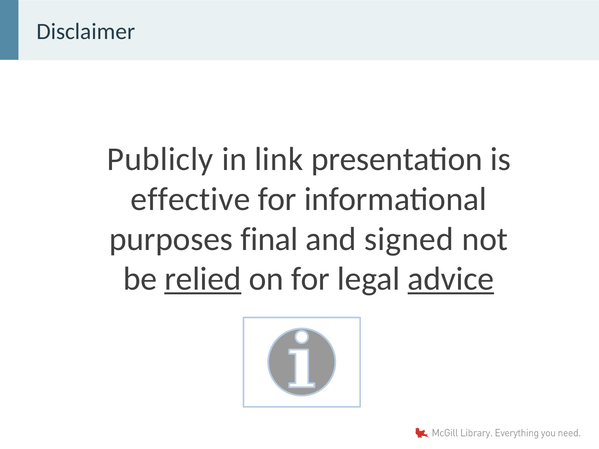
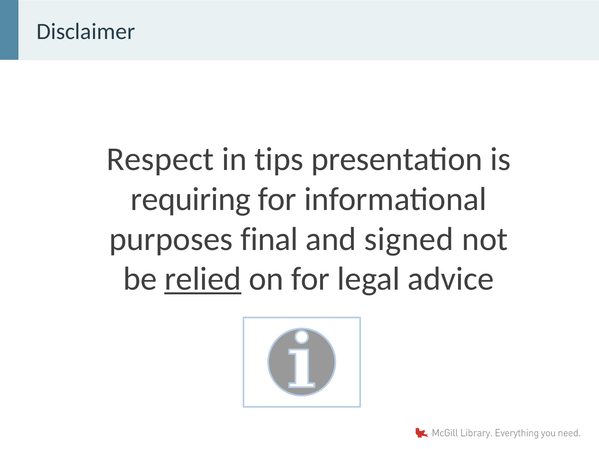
Publicly: Publicly -> Respect
link: link -> tips
effective: effective -> requiring
advice underline: present -> none
